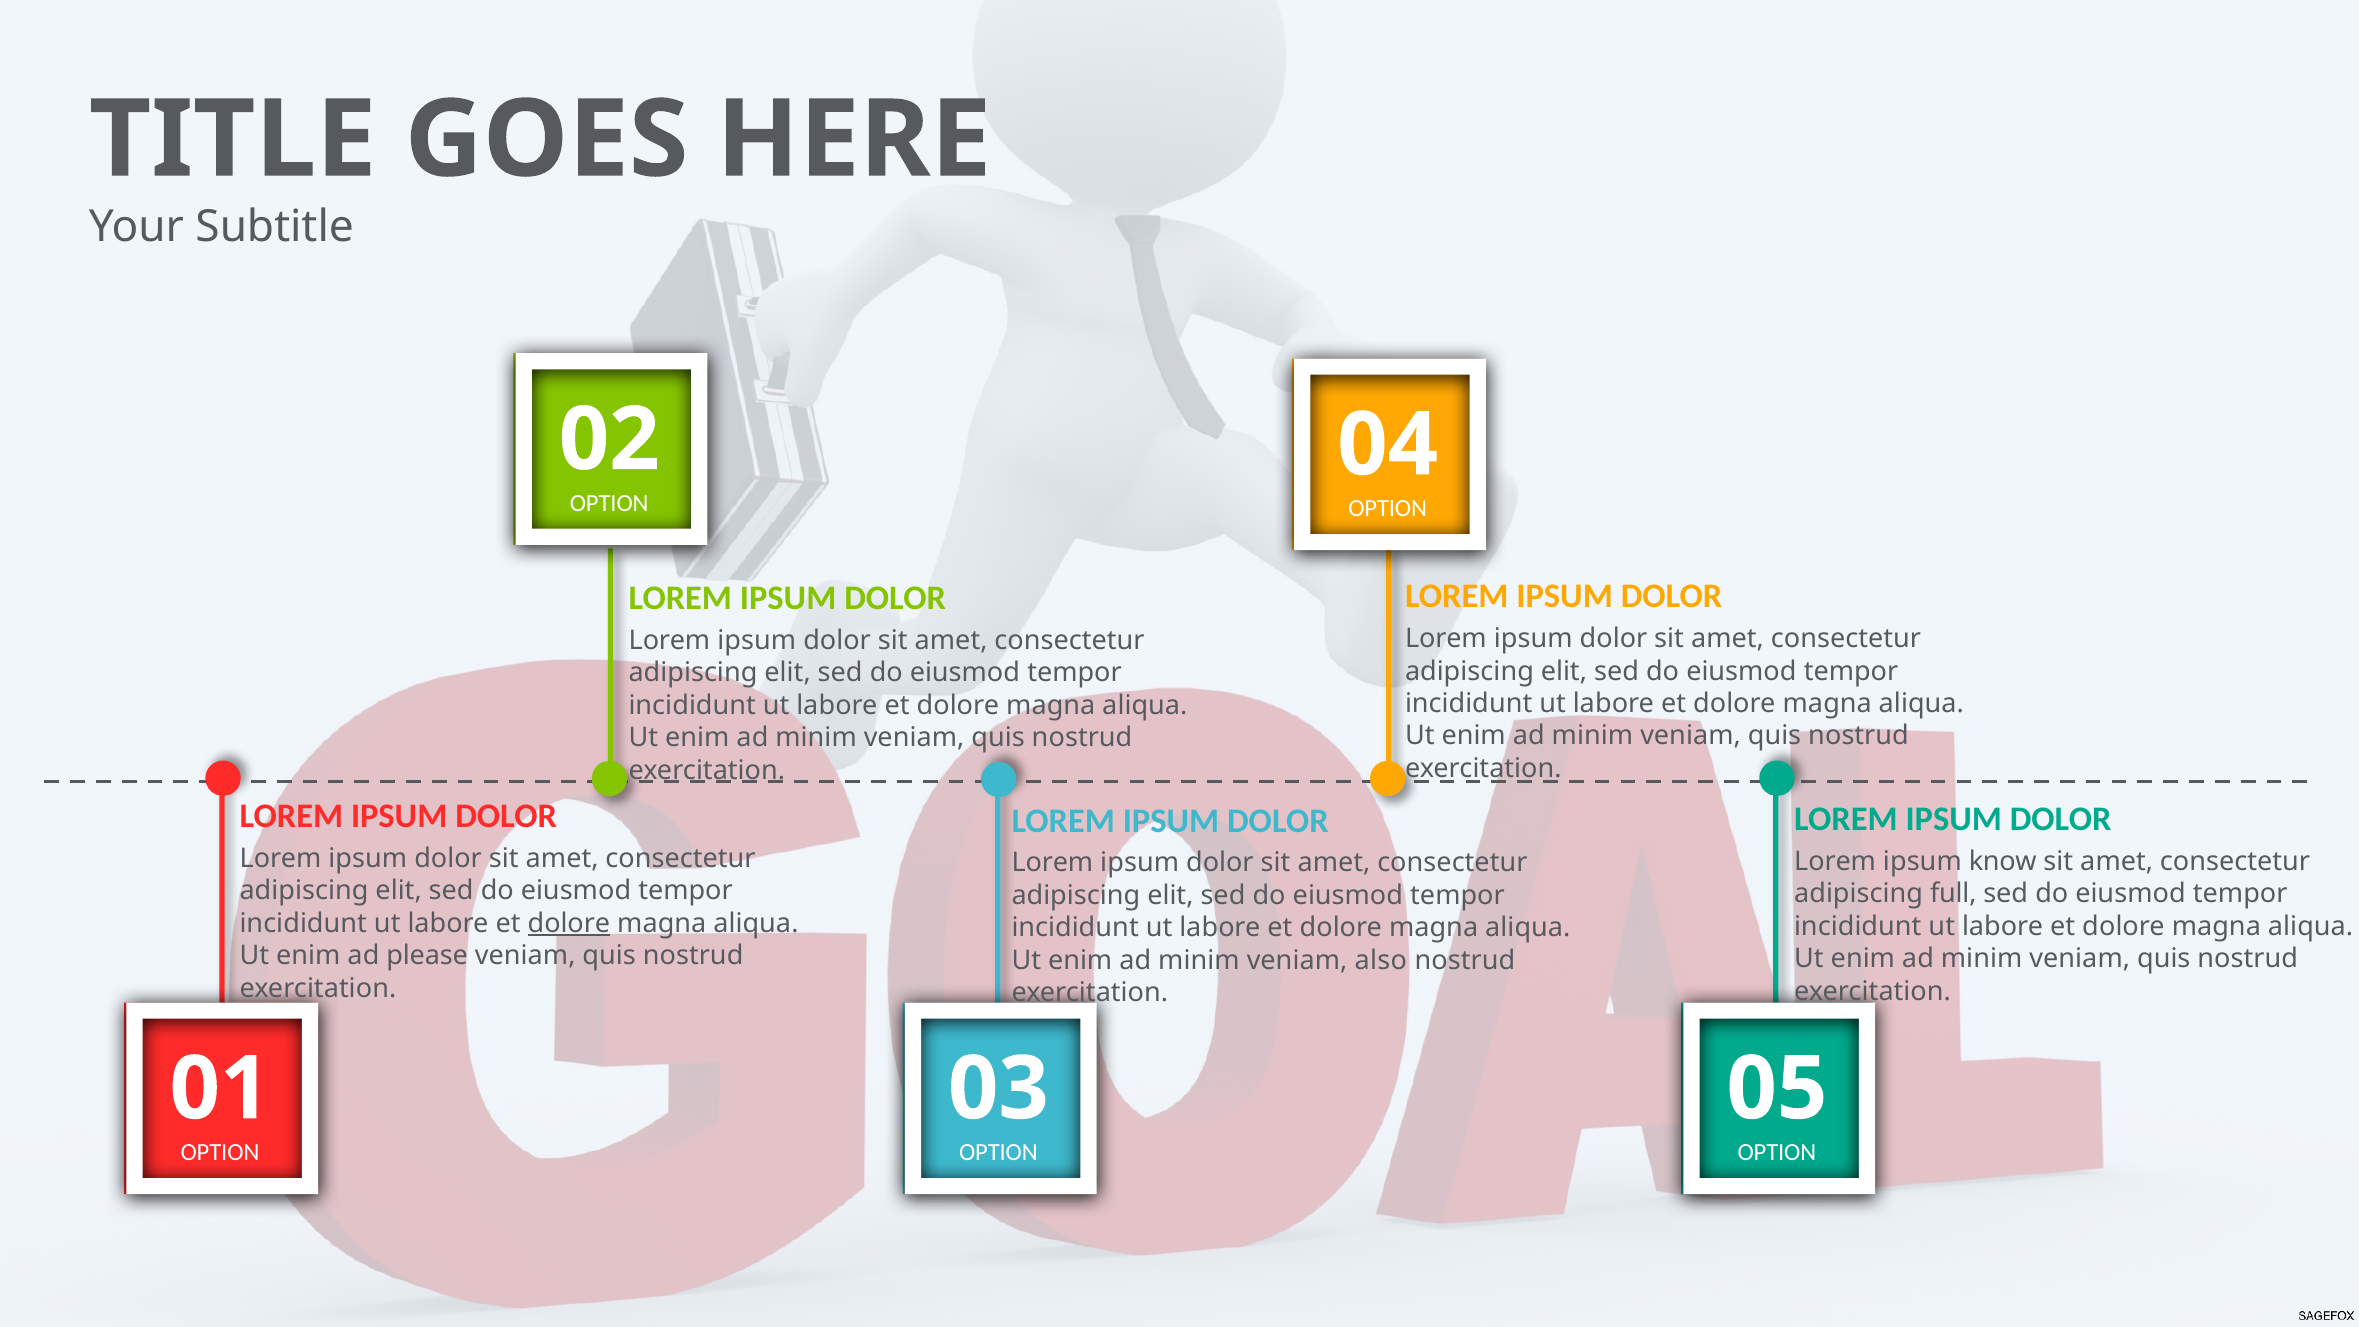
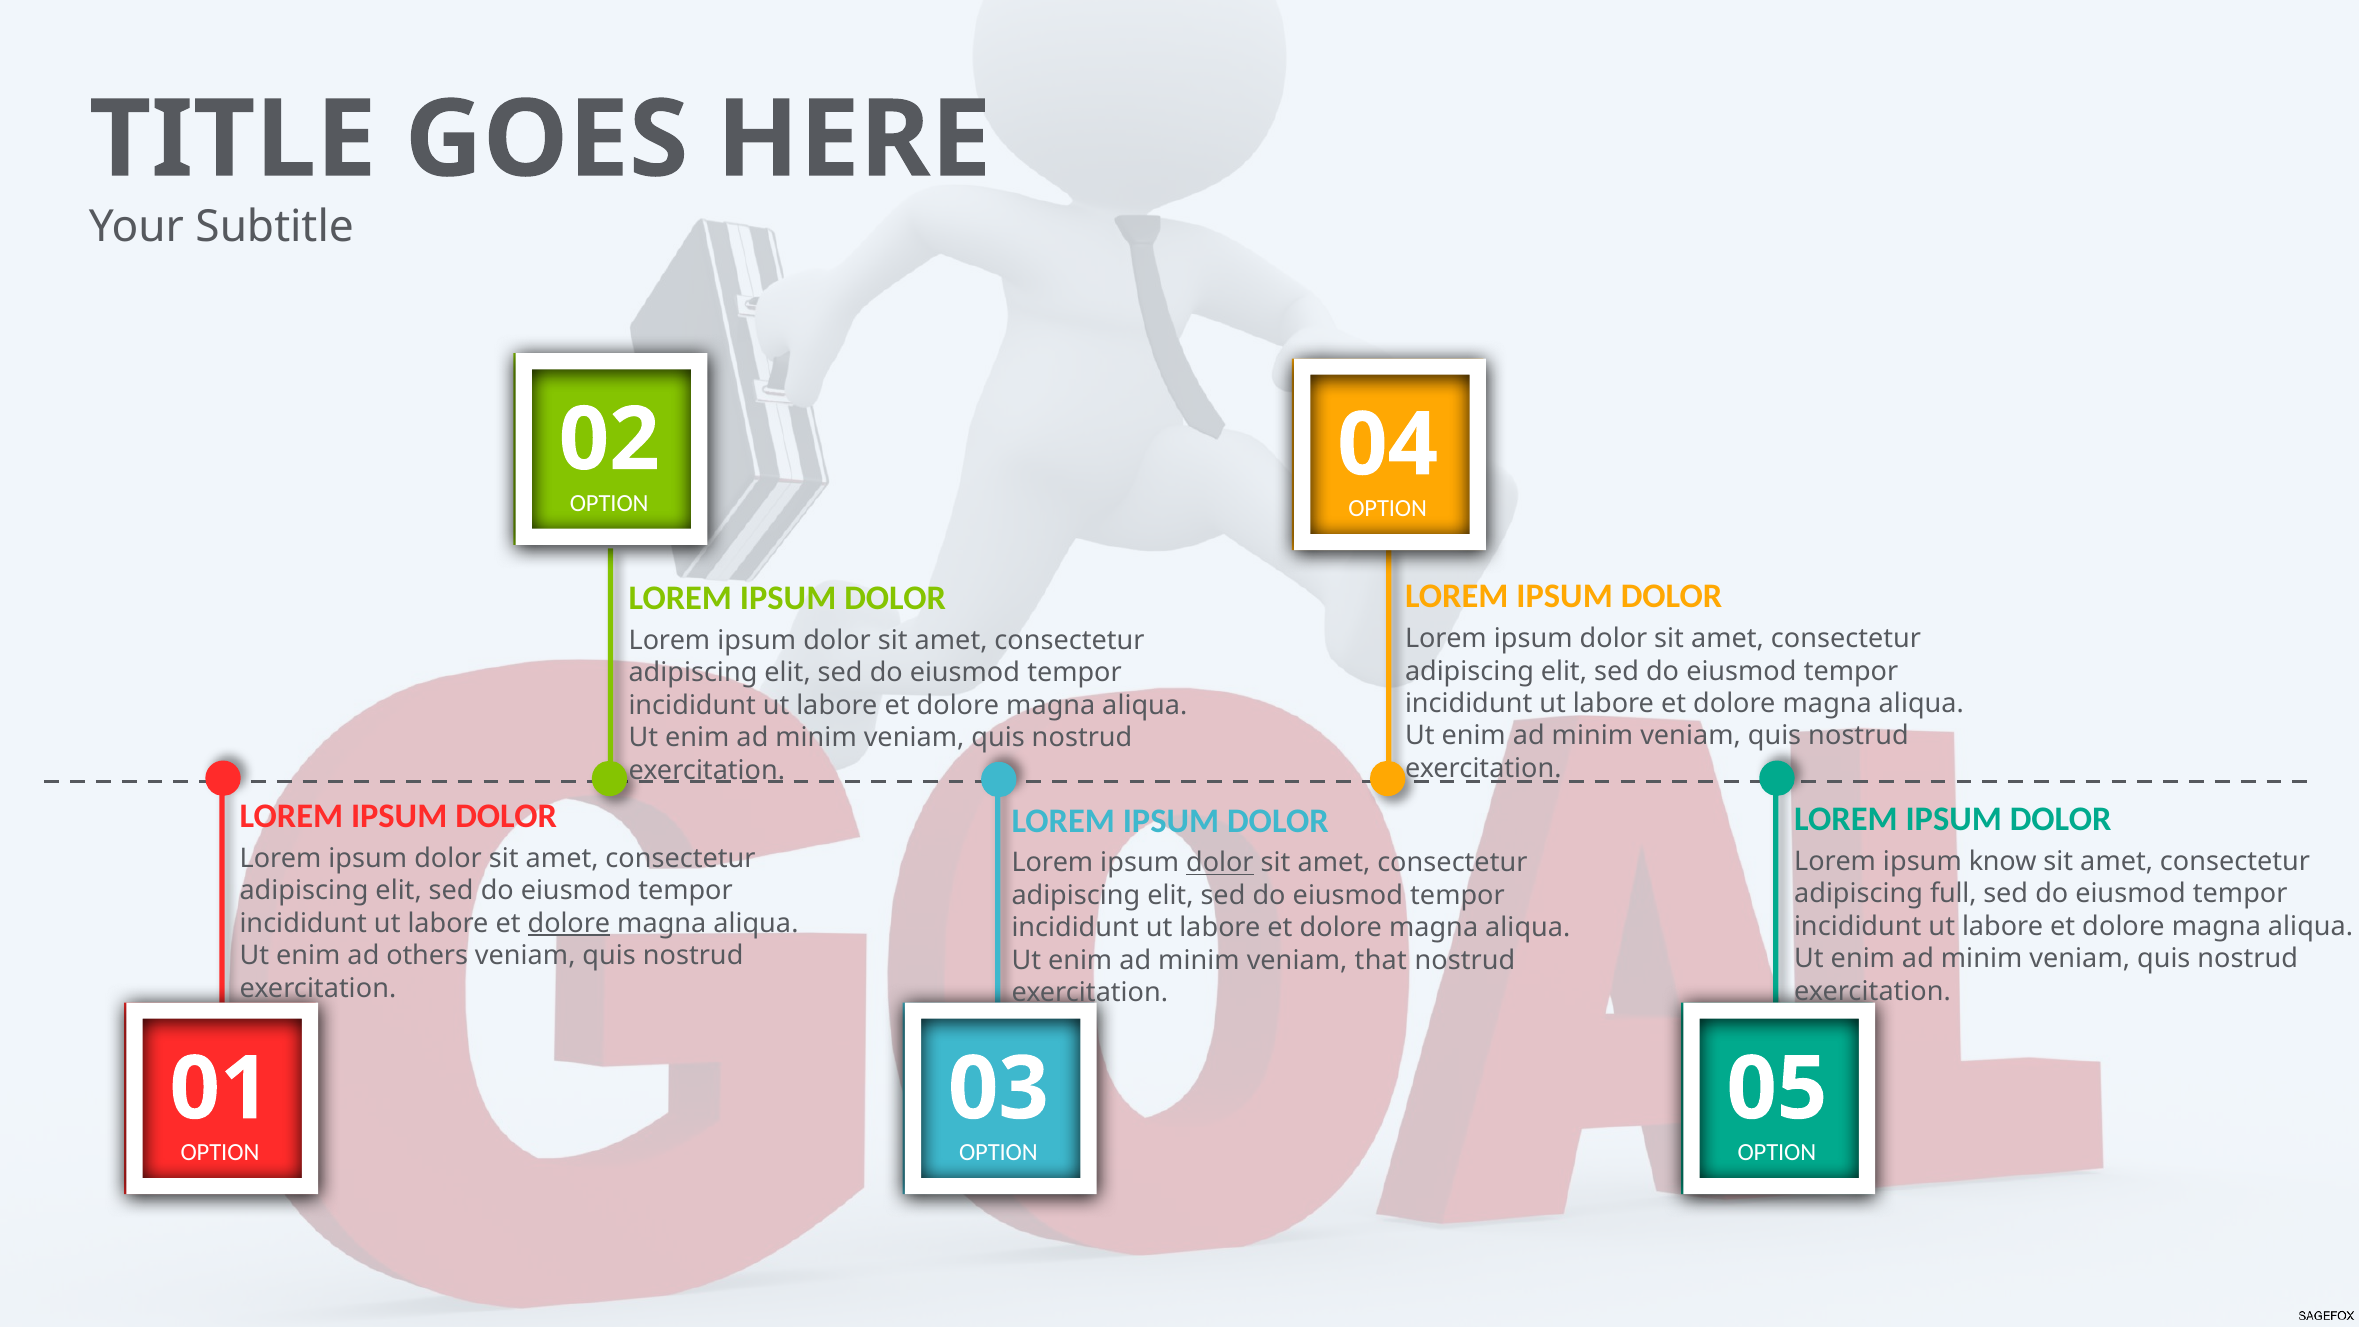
dolor at (1220, 863) underline: none -> present
please: please -> others
also: also -> that
